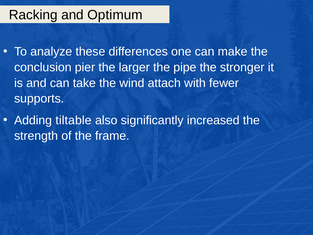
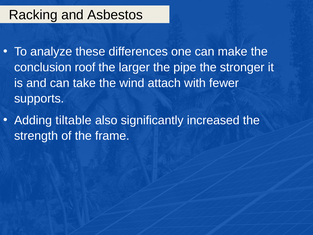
Optimum: Optimum -> Asbestos
pier: pier -> roof
